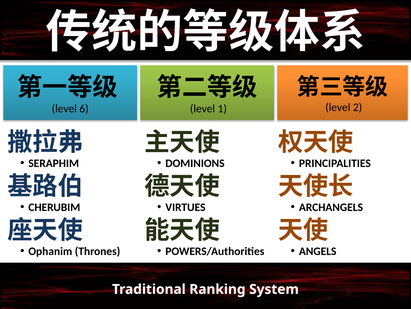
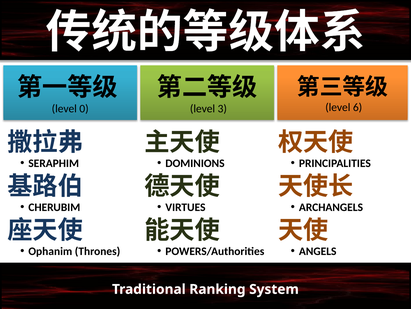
2: 2 -> 6
6: 6 -> 0
1: 1 -> 3
